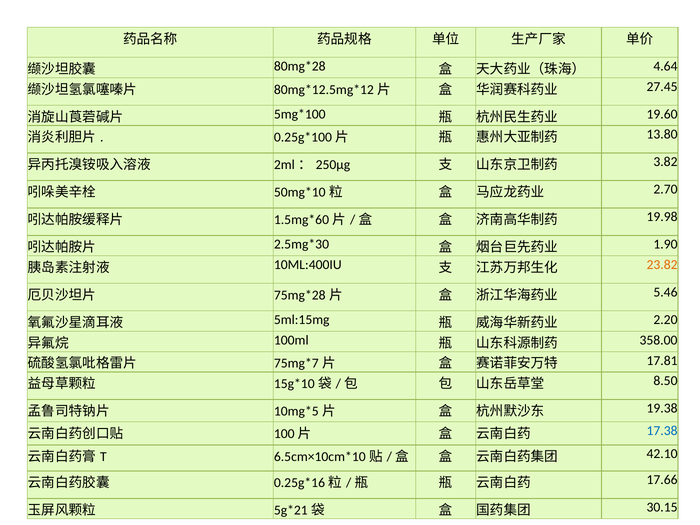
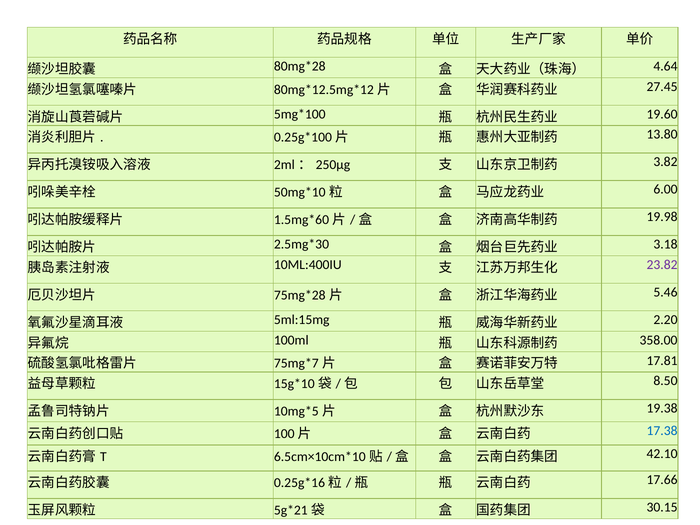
2.70: 2.70 -> 6.00
1.90: 1.90 -> 3.18
23.82 colour: orange -> purple
